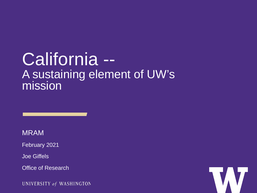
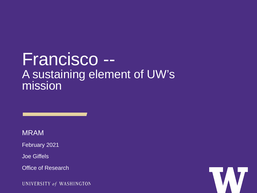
California: California -> Francisco
